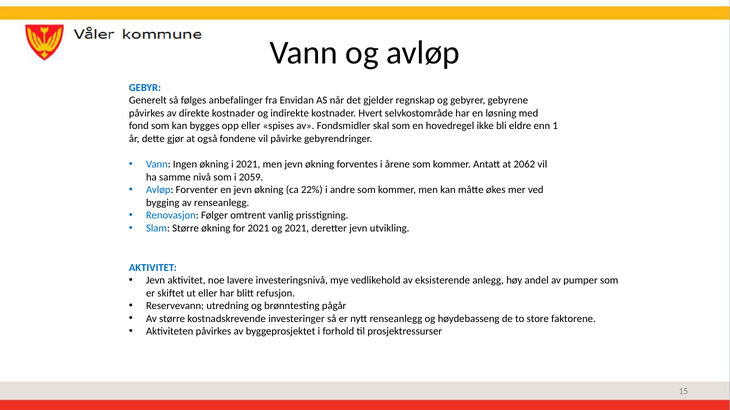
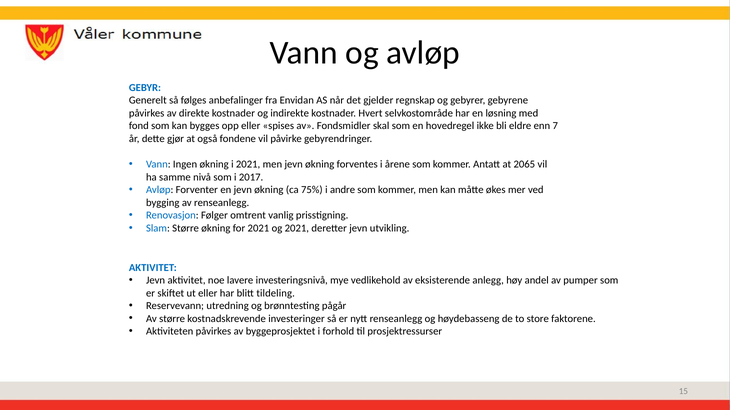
1: 1 -> 7
2062: 2062 -> 2065
2059: 2059 -> 2017
22%: 22% -> 75%
refusjon: refusjon -> tildeling
